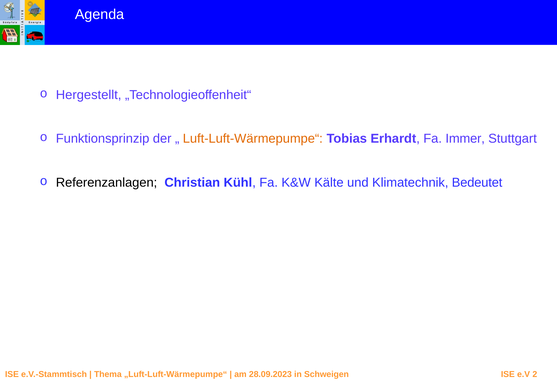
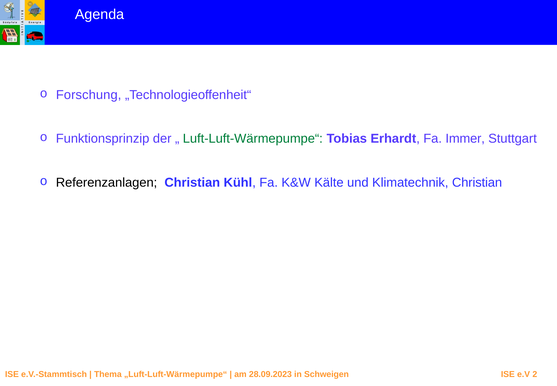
Hergestellt: Hergestellt -> Forschung
Luft-Luft-Wärmepumpe“ colour: orange -> green
Klimatechnik Bedeutet: Bedeutet -> Christian
